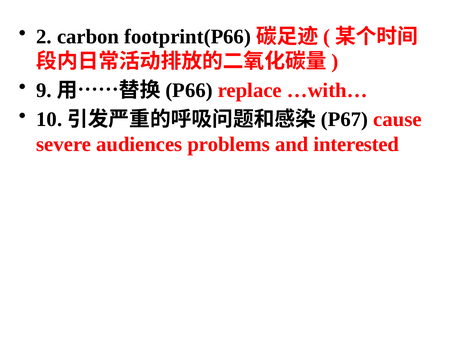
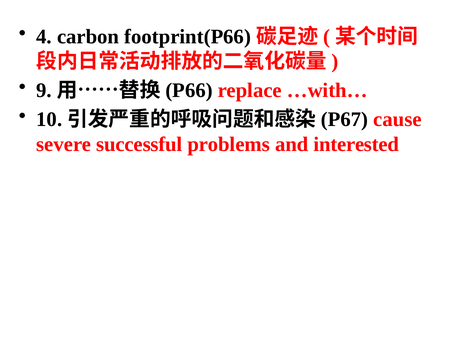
2: 2 -> 4
audiences: audiences -> successful
